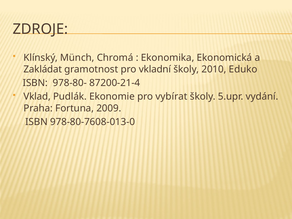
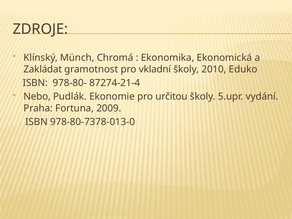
87200-21-4: 87200-21-4 -> 87274-21-4
Vklad: Vklad -> Nebo
vybírat: vybírat -> určitou
978-80-7608-013-0: 978-80-7608-013-0 -> 978-80-7378-013-0
